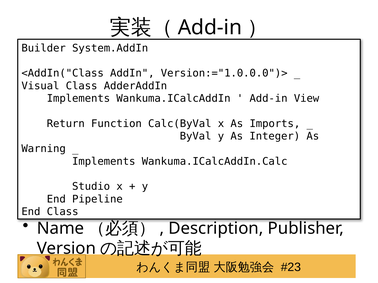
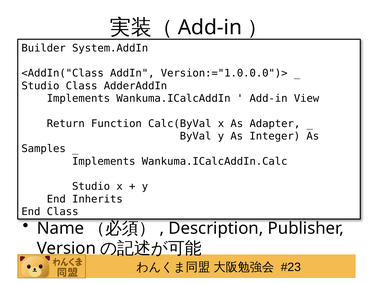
Visual at (40, 86): Visual -> Studio
Imports: Imports -> Adapter
Warning: Warning -> Samples
Pipeline: Pipeline -> Inherits
